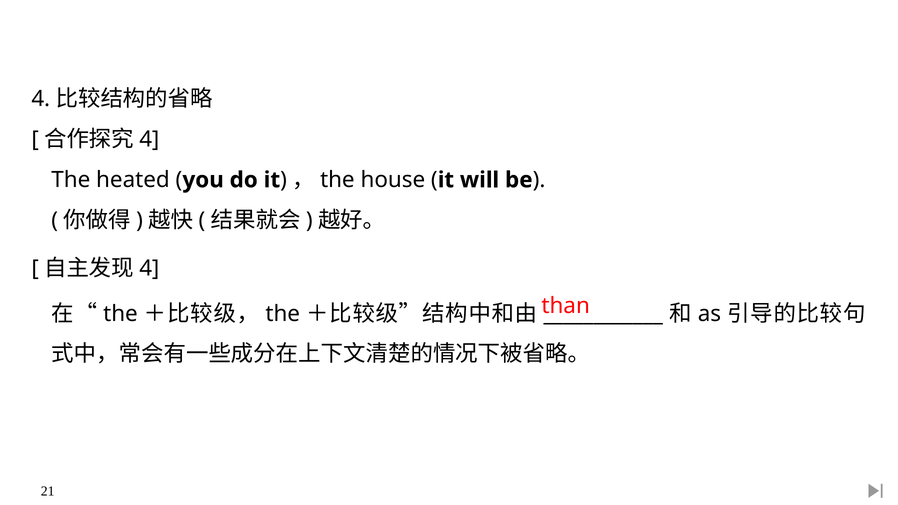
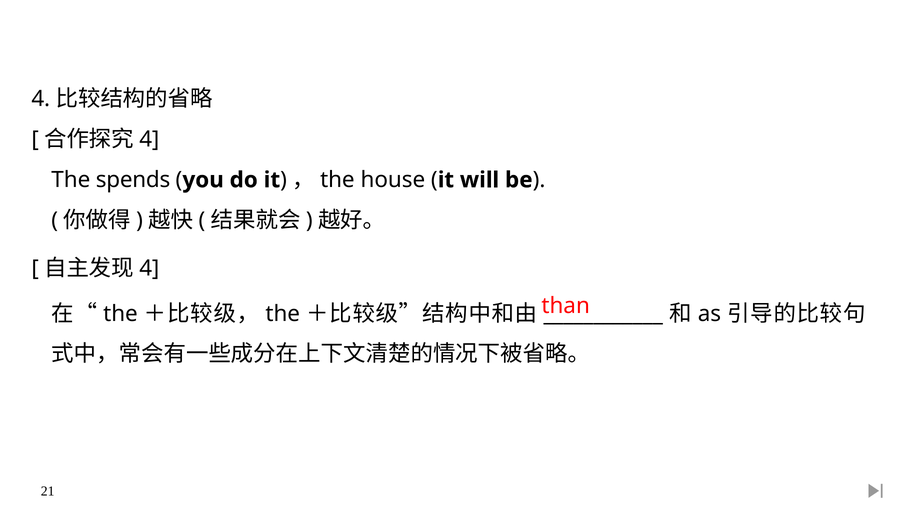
heated: heated -> spends
